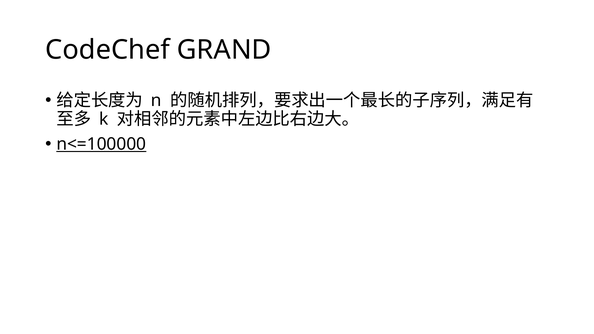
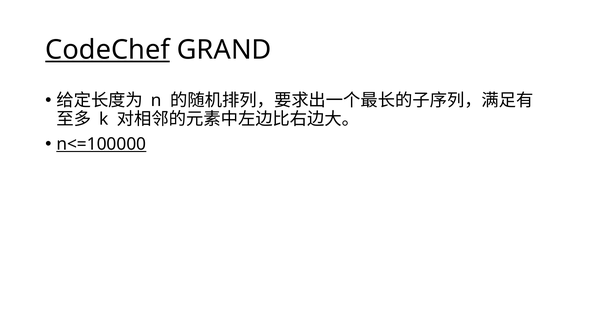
CodeChef underline: none -> present
